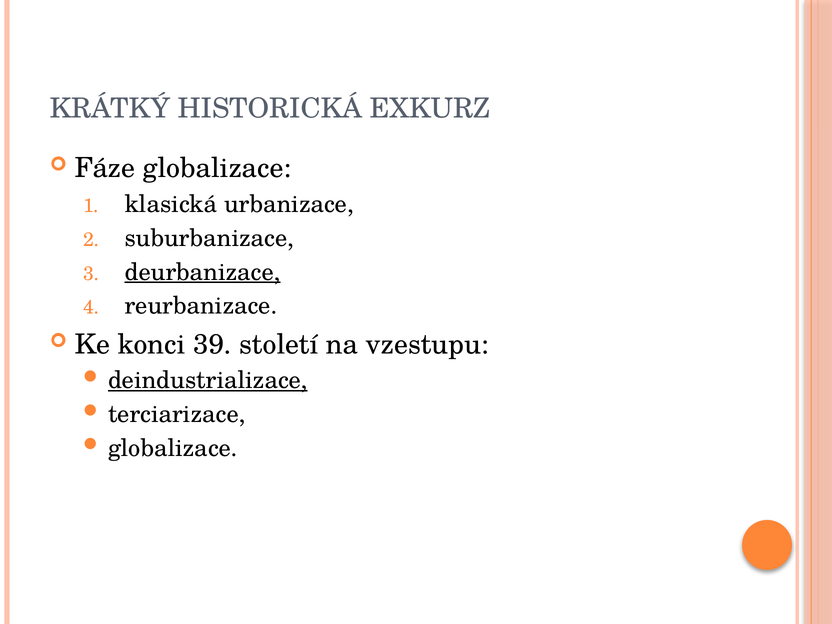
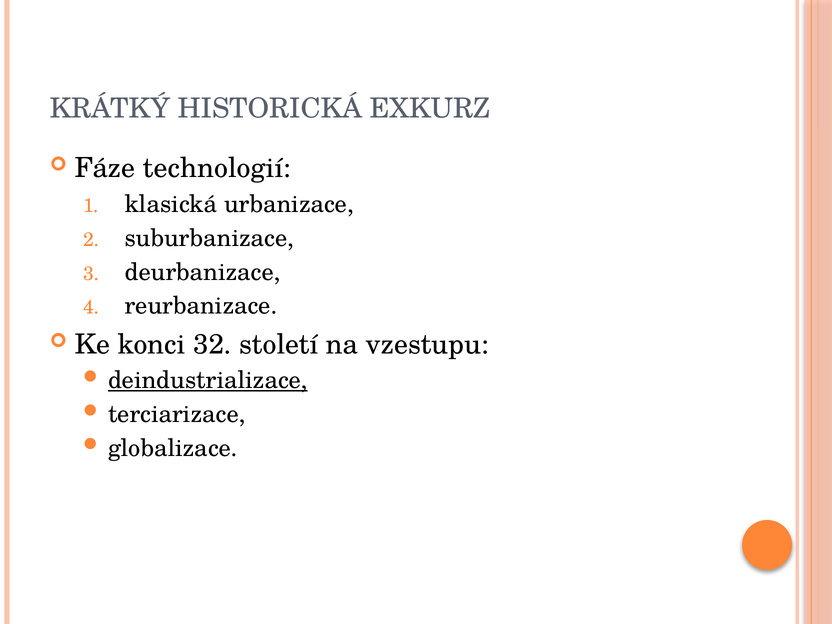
Fáze globalizace: globalizace -> technologií
deurbanizace underline: present -> none
39: 39 -> 32
